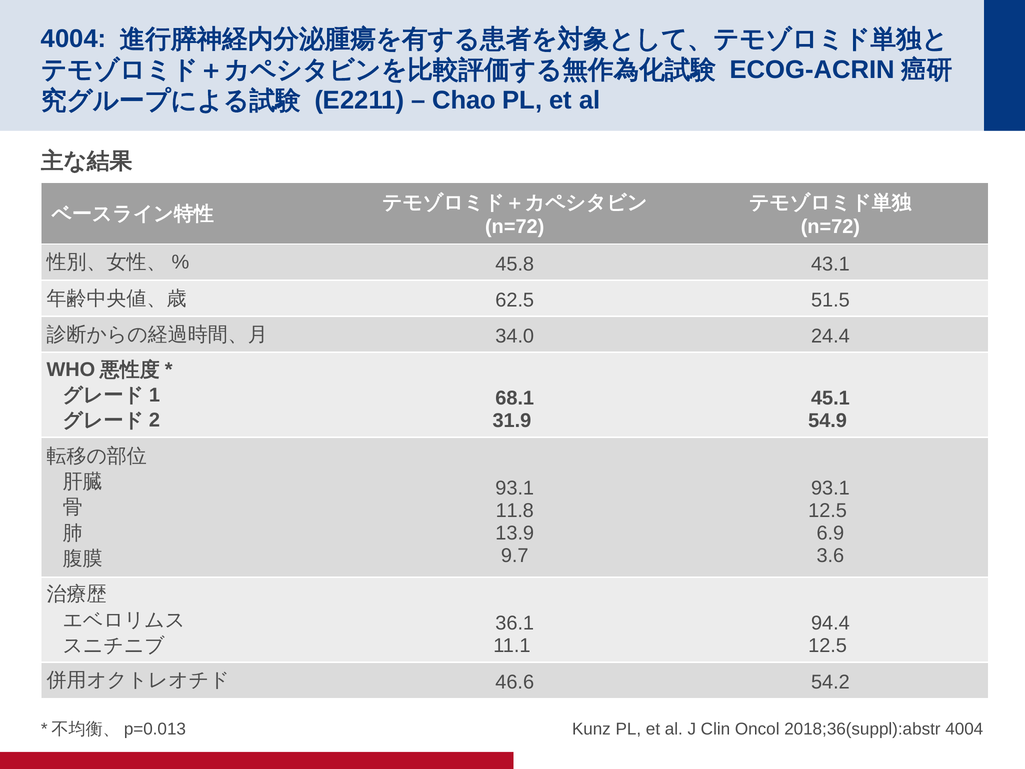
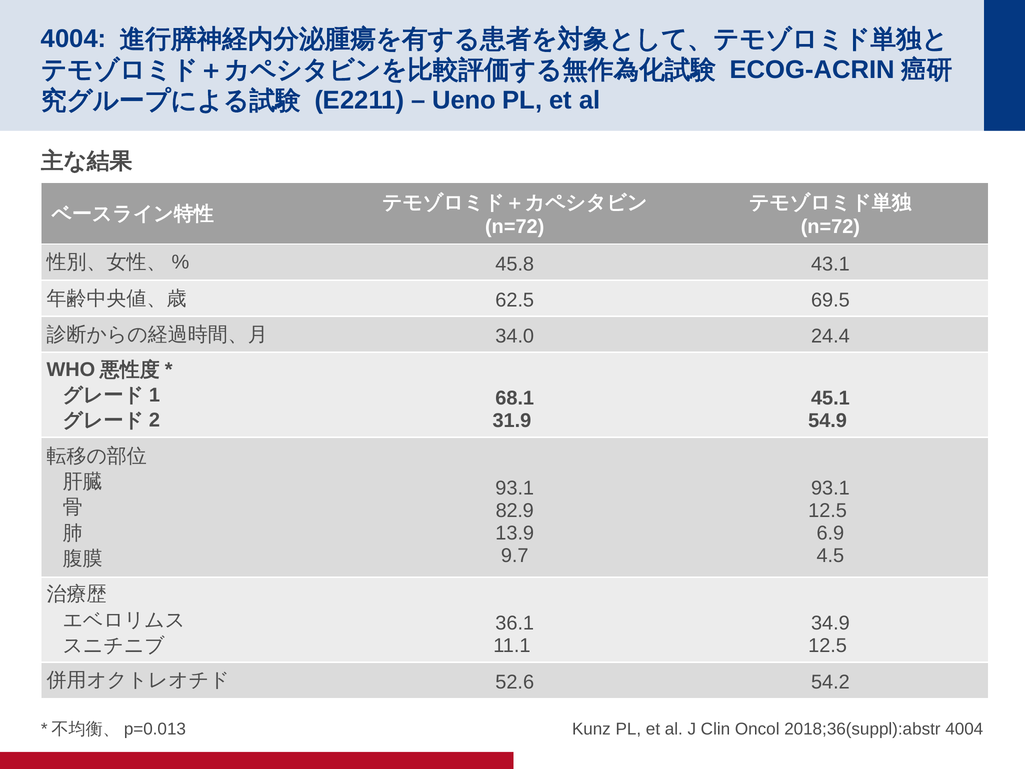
Chao: Chao -> Ueno
51.5: 51.5 -> 69.5
11.8: 11.8 -> 82.9
3.6: 3.6 -> 4.5
94.4: 94.4 -> 34.9
46.6: 46.6 -> 52.6
